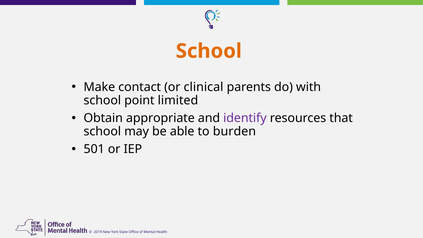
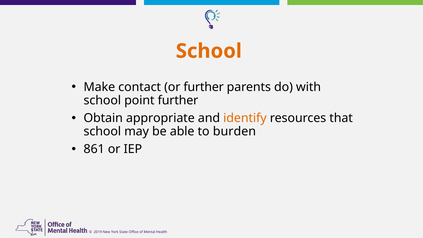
or clinical: clinical -> further
point limited: limited -> further
identify colour: purple -> orange
501: 501 -> 861
